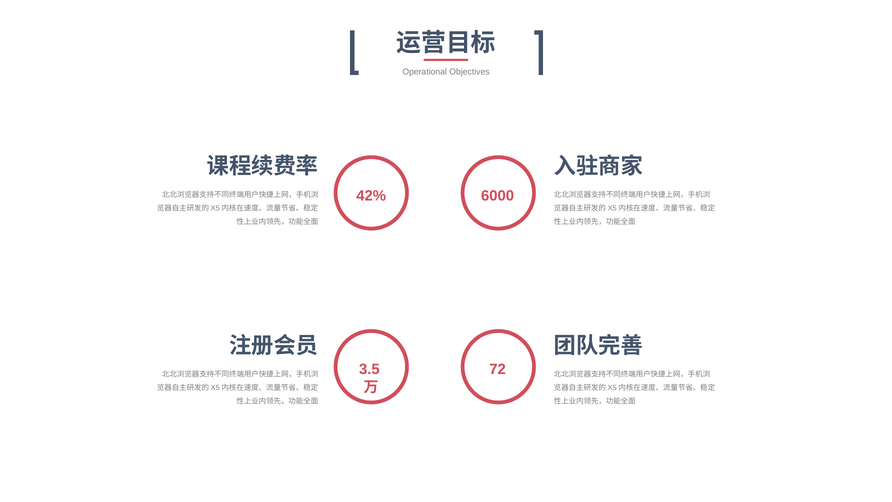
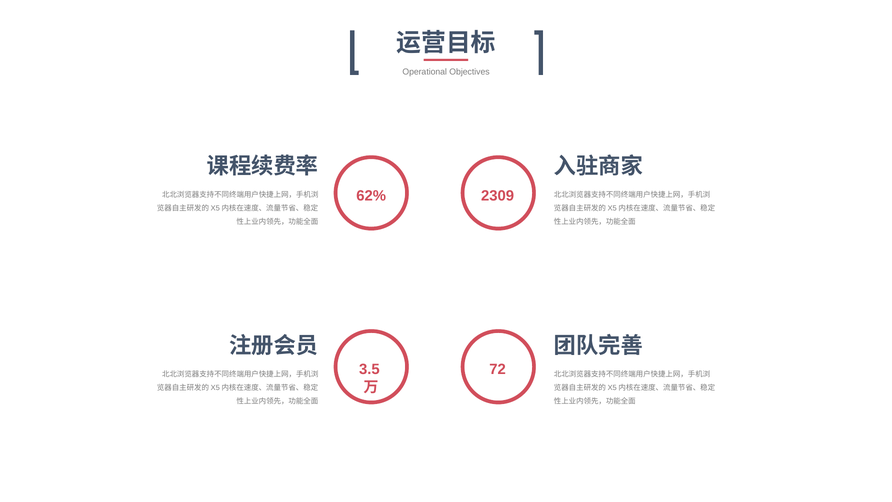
42%: 42% -> 62%
6000: 6000 -> 2309
